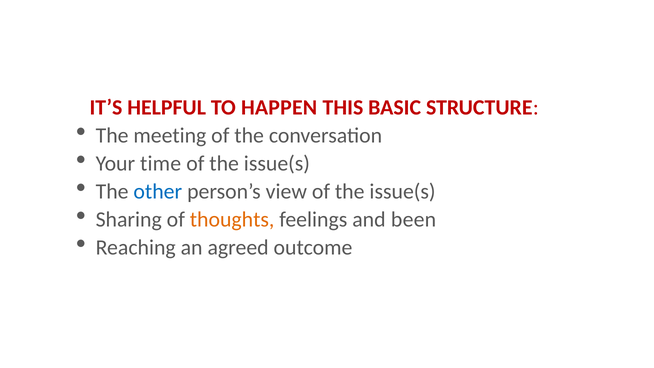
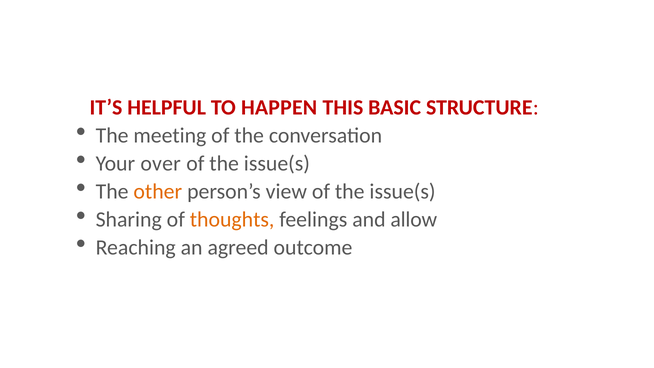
time: time -> over
other colour: blue -> orange
been: been -> allow
